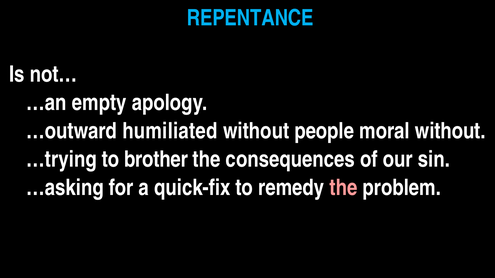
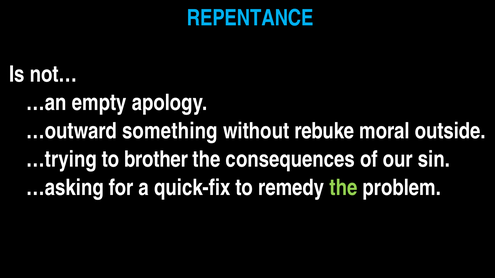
humiliated: humiliated -> something
people: people -> rebuke
moral without: without -> outside
the at (343, 188) colour: pink -> light green
